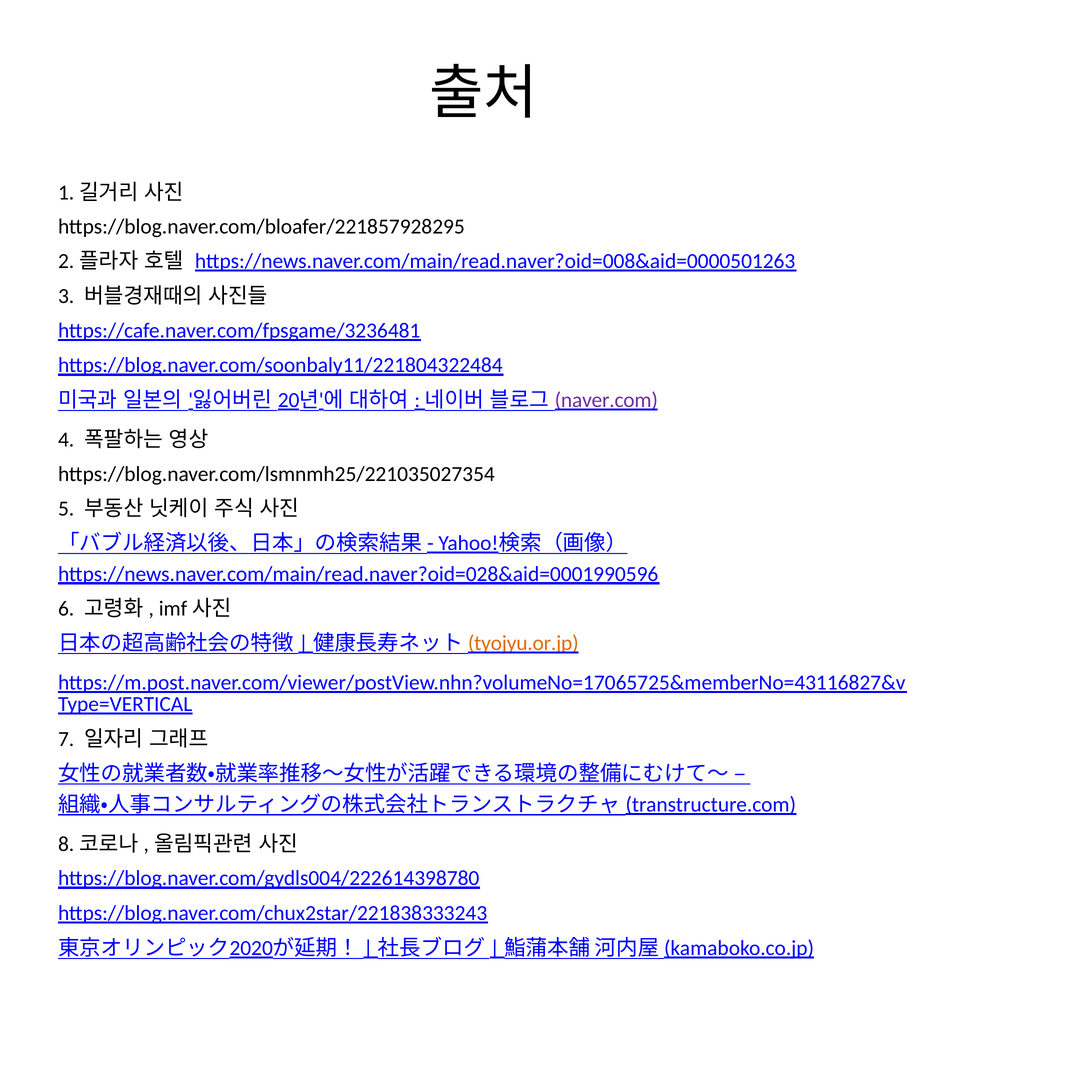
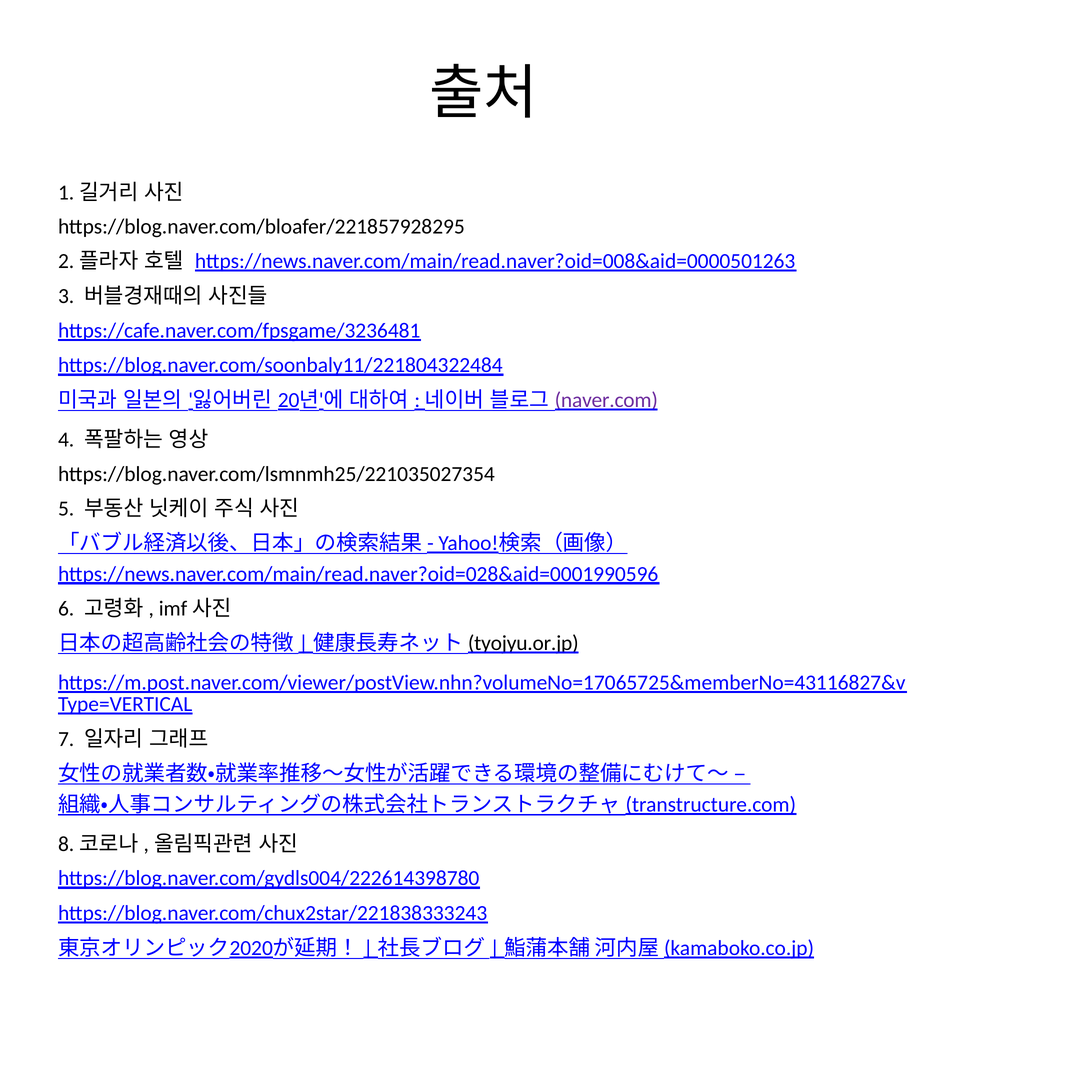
tyojyu.or.jp colour: orange -> black
